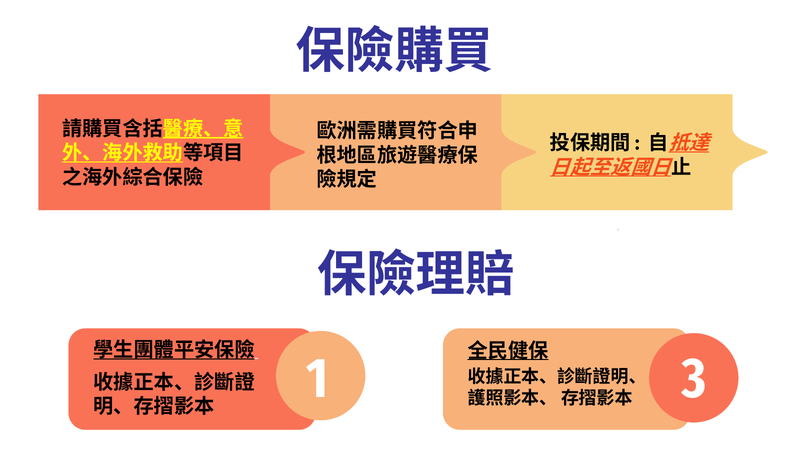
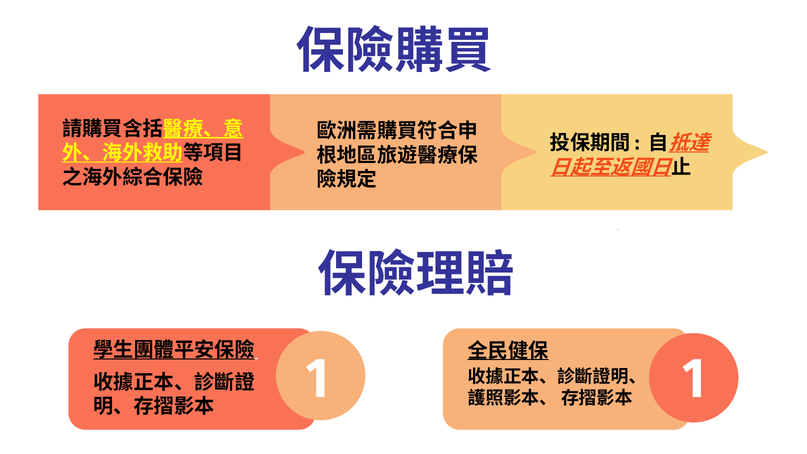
1 3: 3 -> 1
